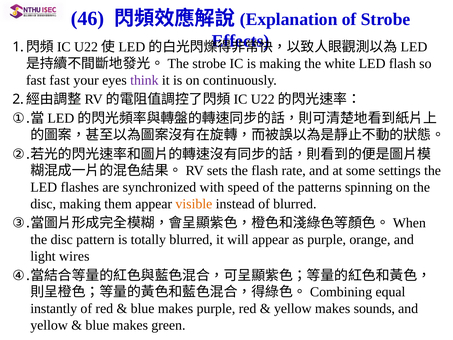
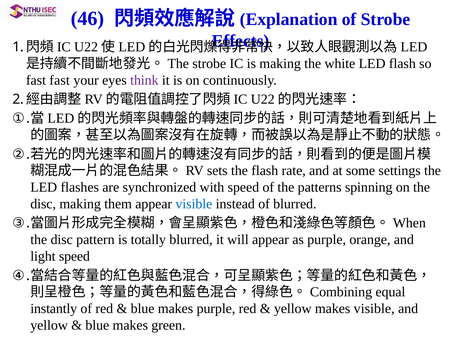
visible at (194, 204) colour: orange -> blue
light wires: wires -> speed
makes sounds: sounds -> visible
